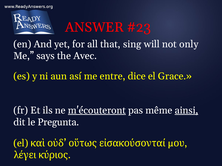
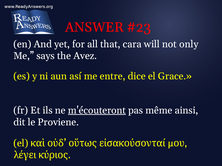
sing: sing -> cara
Avec: Avec -> Avez
ainsi underline: present -> none
Pregunta: Pregunta -> Proviene
